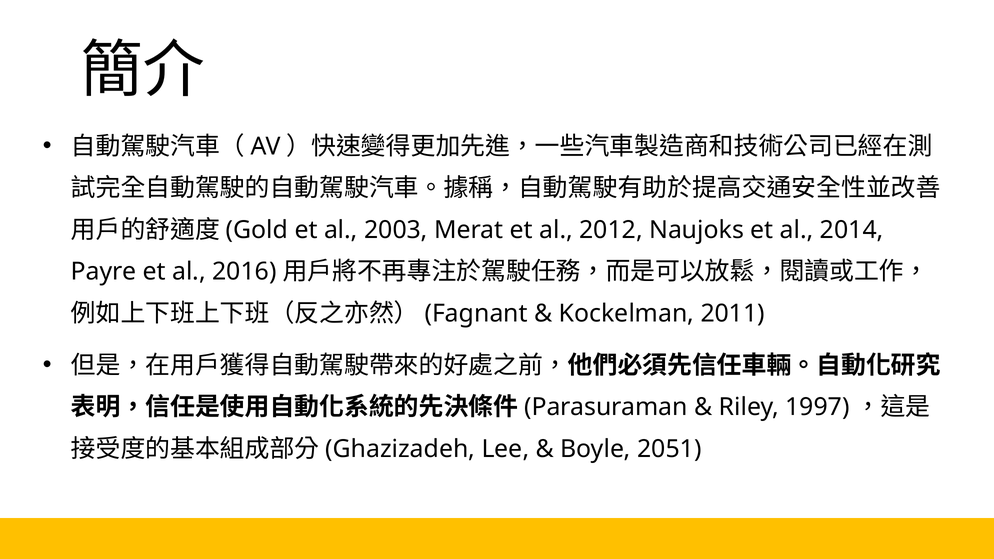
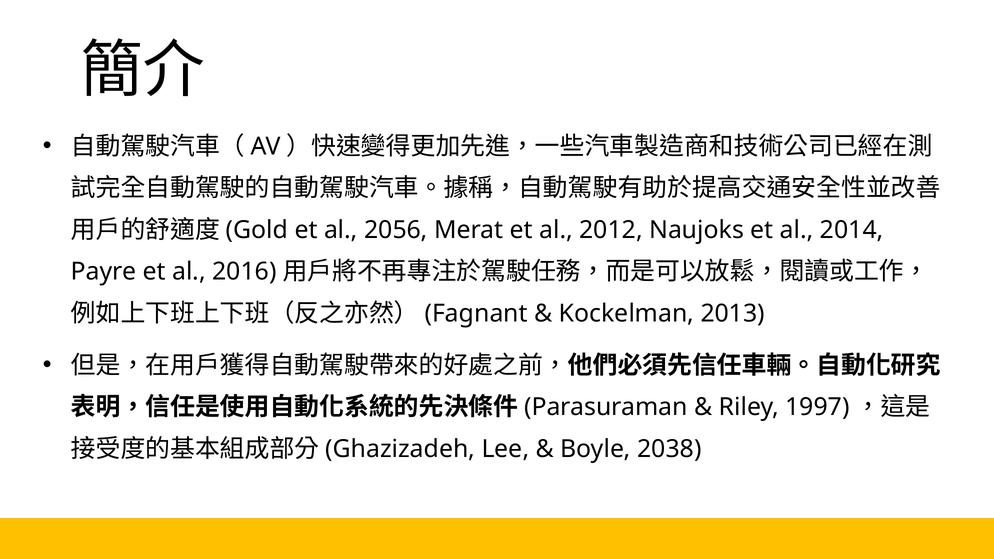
2003: 2003 -> 2056
2011: 2011 -> 2013
2051: 2051 -> 2038
